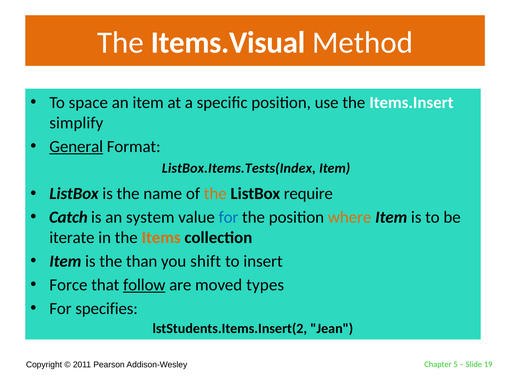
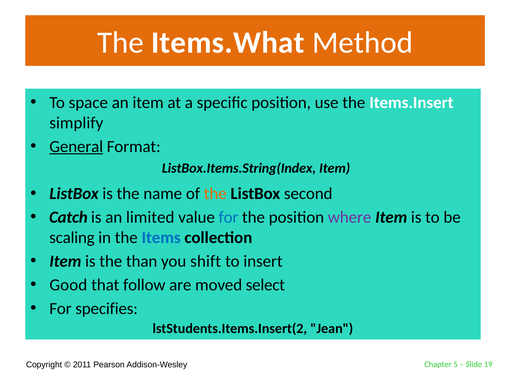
Items.Visual: Items.Visual -> Items.What
ListBox.Items.Tests(Index: ListBox.Items.Tests(Index -> ListBox.Items.String(Index
require: require -> second
system: system -> limited
where colour: orange -> purple
iterate: iterate -> scaling
Items colour: orange -> blue
Force: Force -> Good
follow underline: present -> none
types: types -> select
